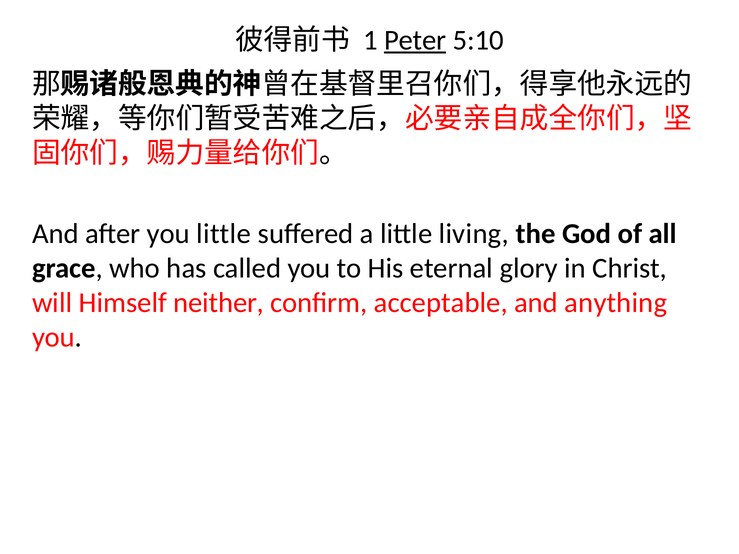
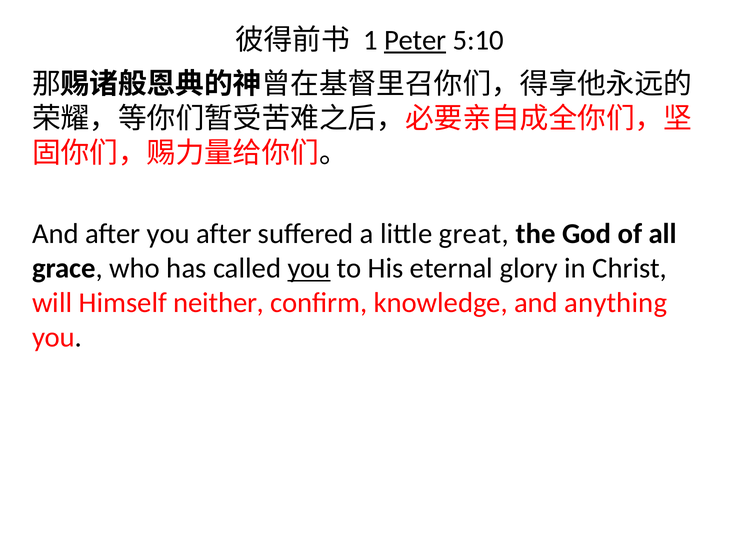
you little: little -> after
living: living -> great
you at (309, 269) underline: none -> present
acceptable: acceptable -> knowledge
